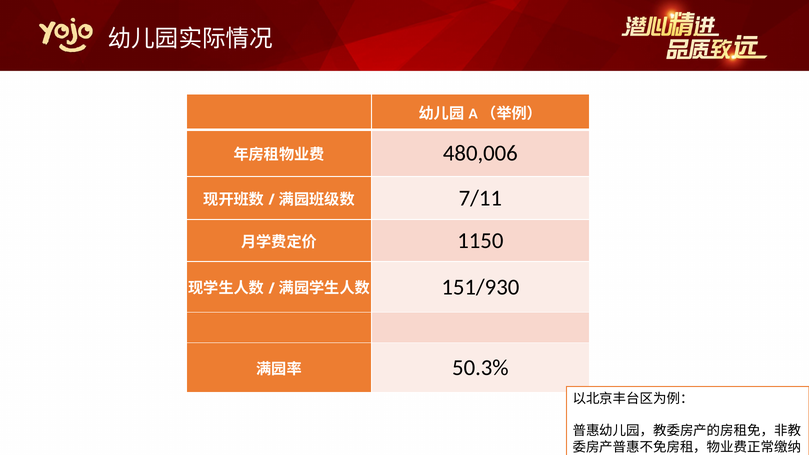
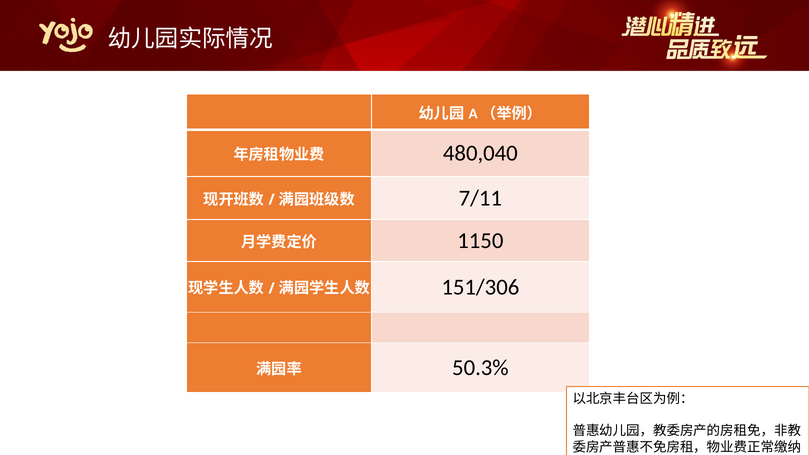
480,006: 480,006 -> 480,040
151/930: 151/930 -> 151/306
